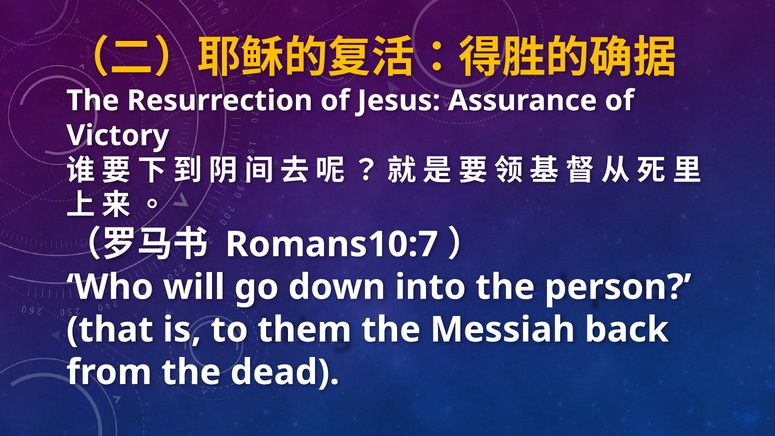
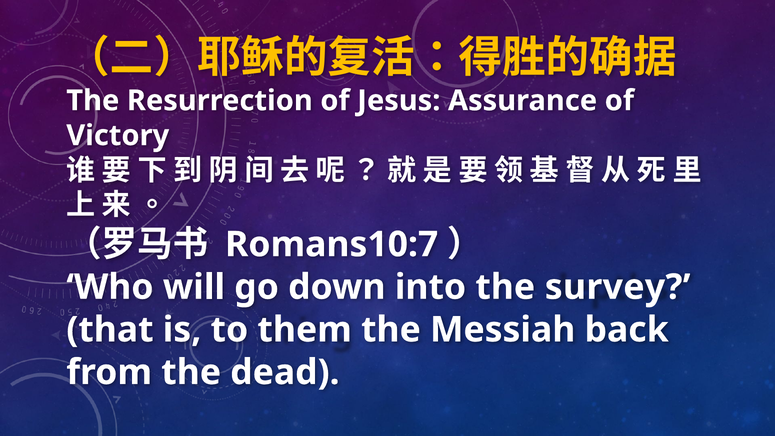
person: person -> survey
